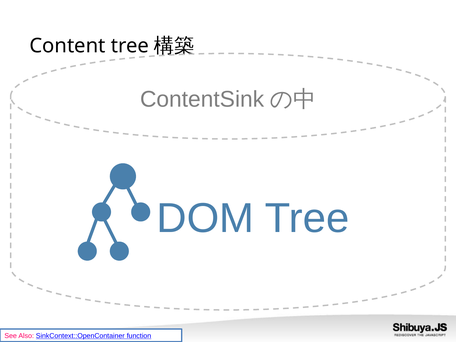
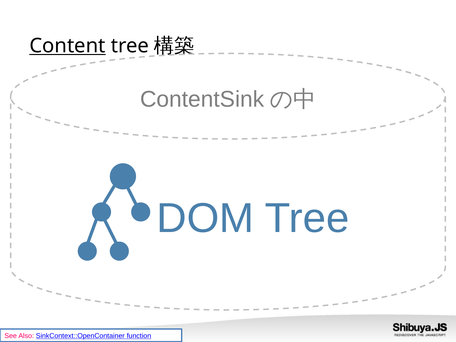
Content underline: none -> present
